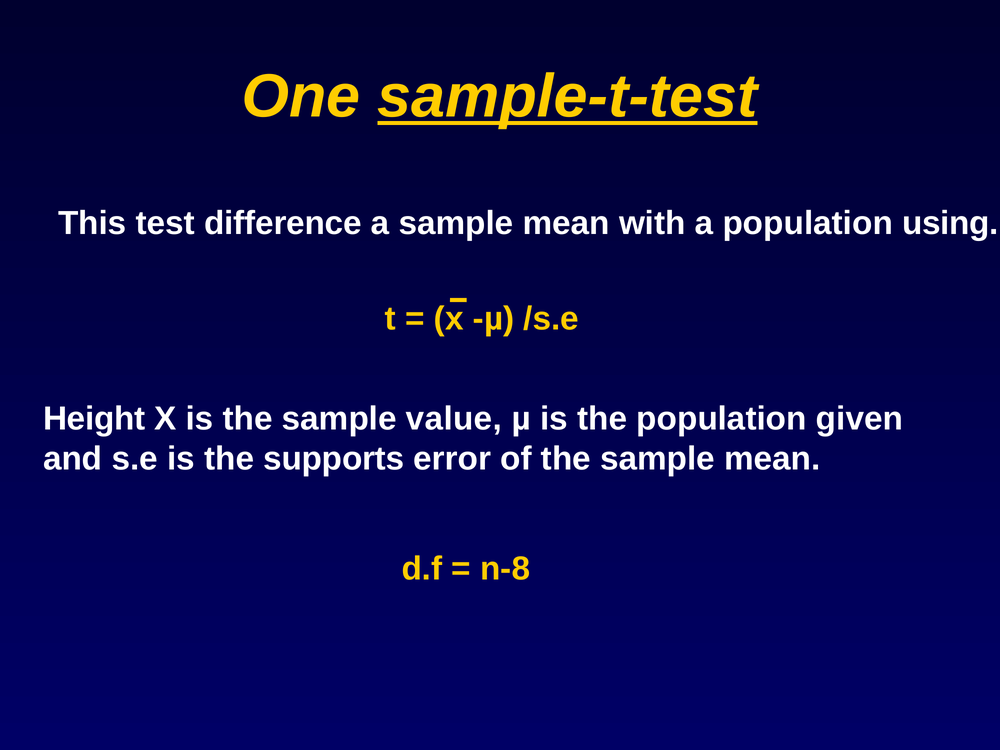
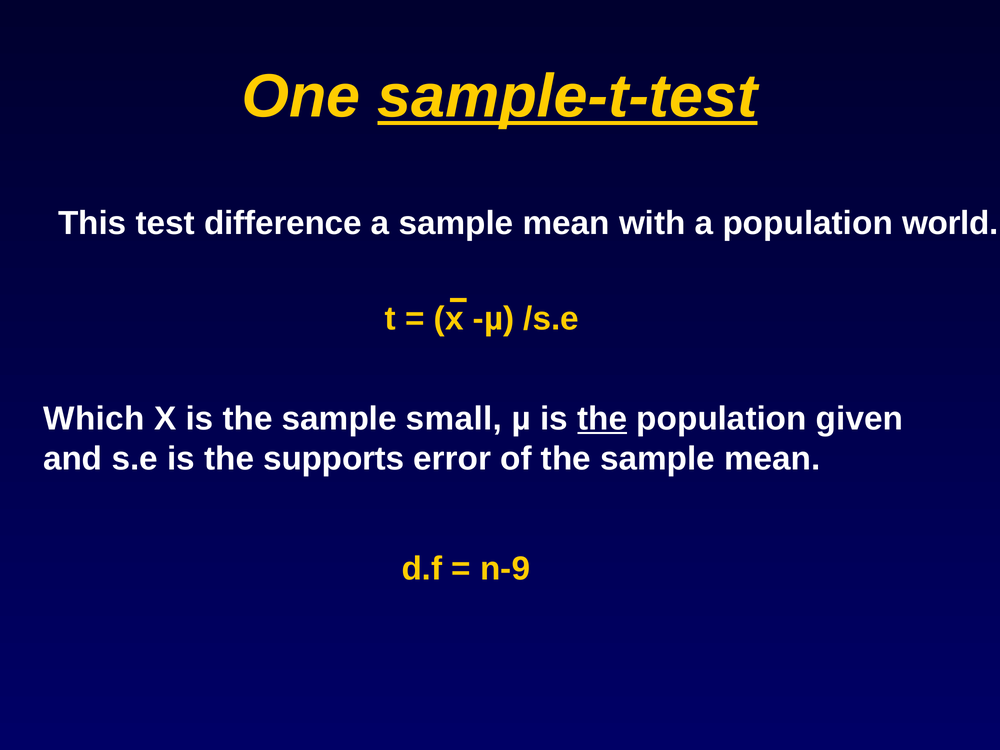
using: using -> world
Height: Height -> Which
value: value -> small
the at (602, 419) underline: none -> present
n-8: n-8 -> n-9
